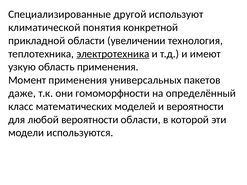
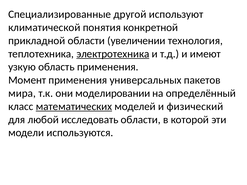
даже: даже -> мира
гомоморфности: гомоморфности -> моделировании
математических underline: none -> present
и вероятности: вероятности -> физический
любой вероятности: вероятности -> исследовать
